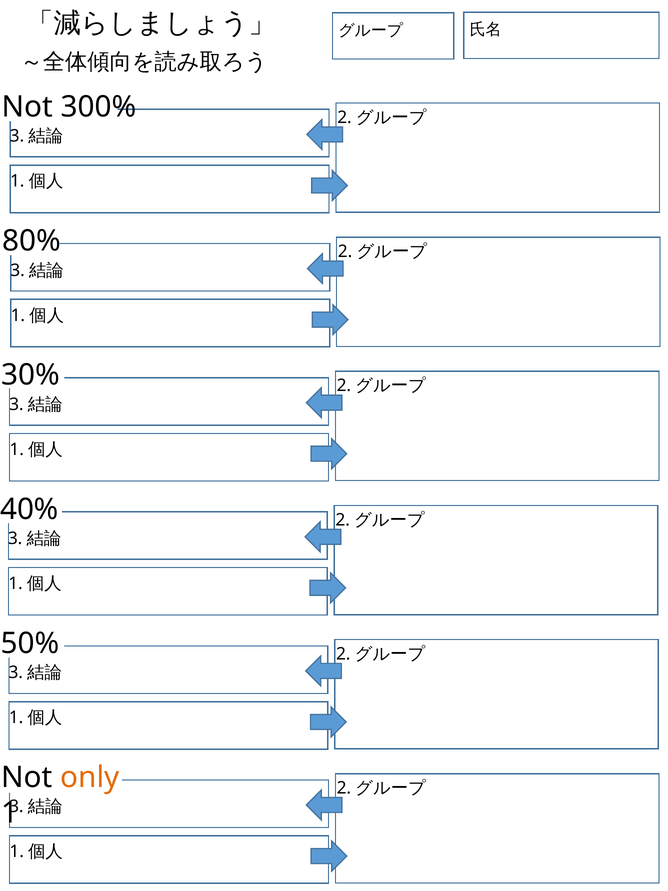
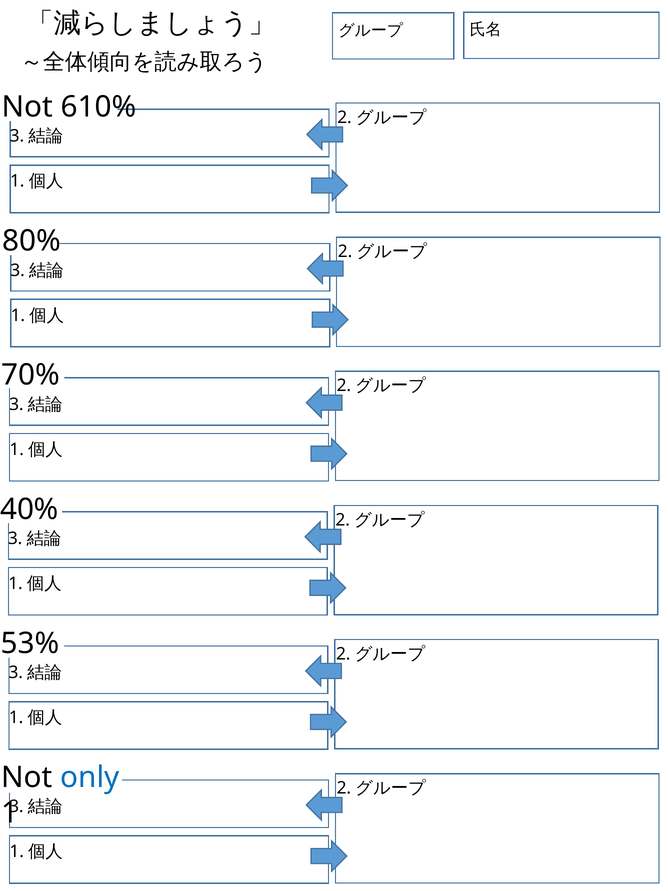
300%: 300% -> 610%
30%: 30% -> 70%
50%: 50% -> 53%
only colour: orange -> blue
